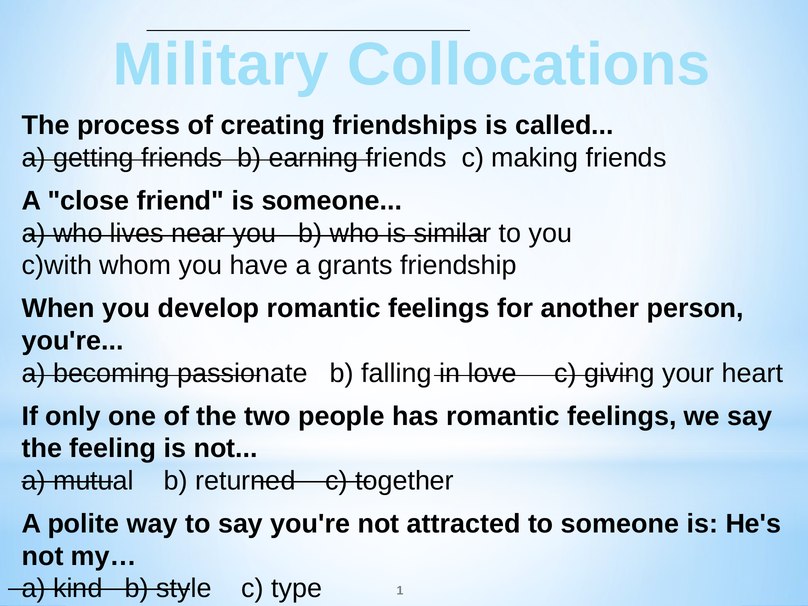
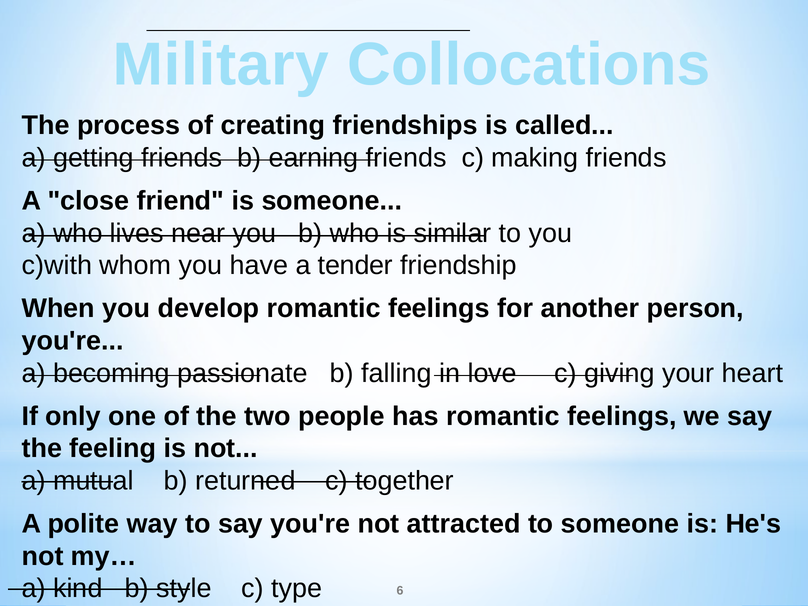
grants: grants -> tender
1: 1 -> 6
